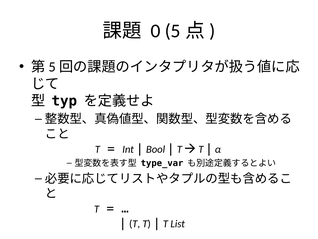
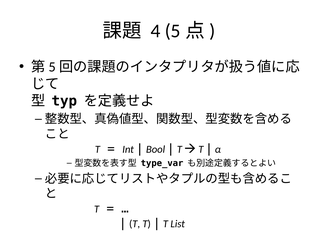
0: 0 -> 4
